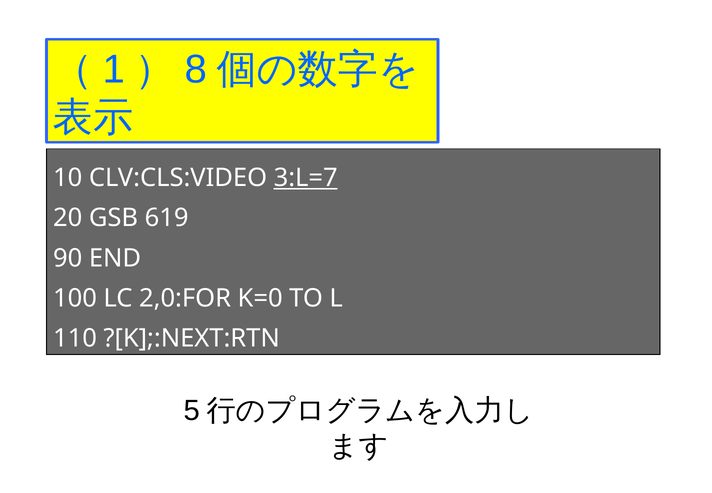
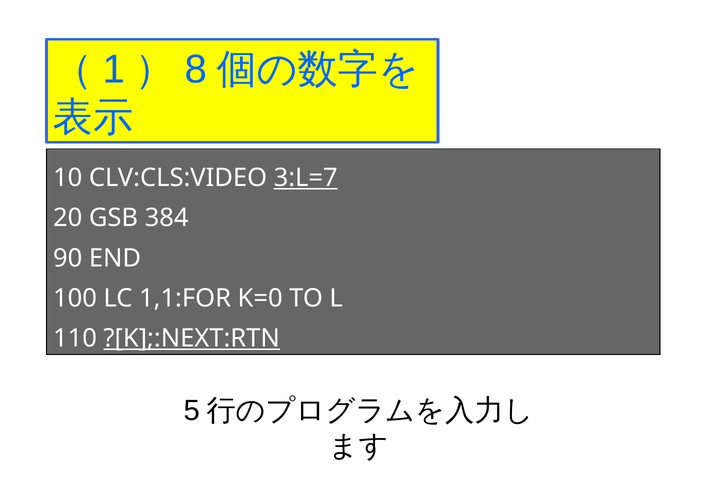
619: 619 -> 384
2,0:FOR: 2,0:FOR -> 1,1:FOR
?[K];:NEXT:RTN underline: none -> present
